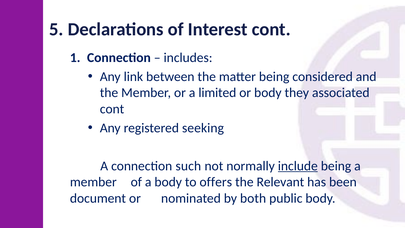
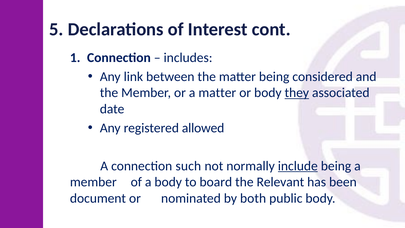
a limited: limited -> matter
they underline: none -> present
cont at (112, 109): cont -> date
seeking: seeking -> allowed
offers: offers -> board
